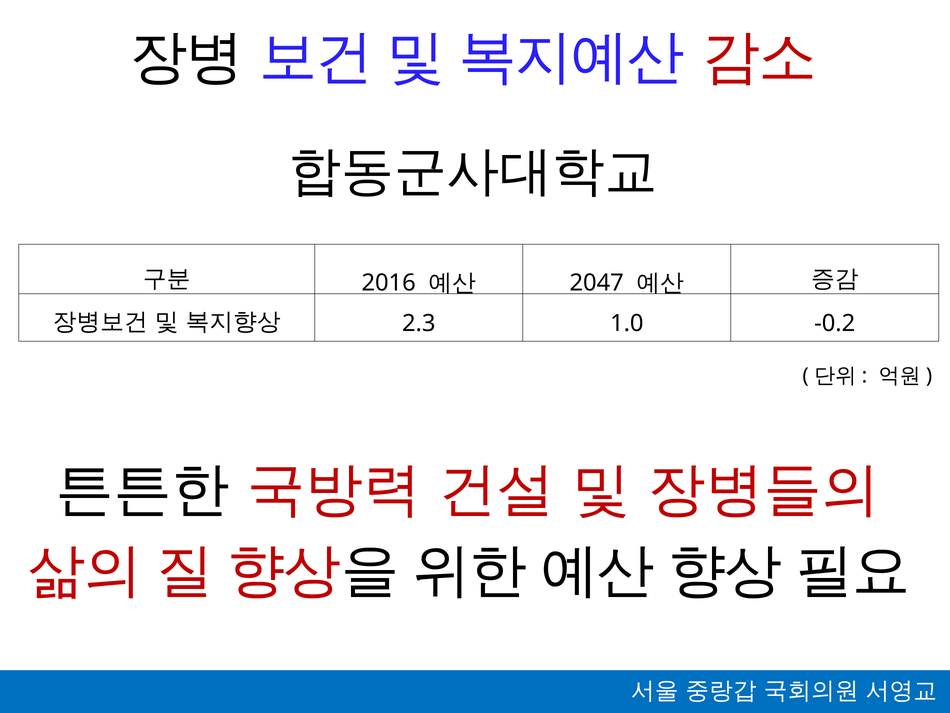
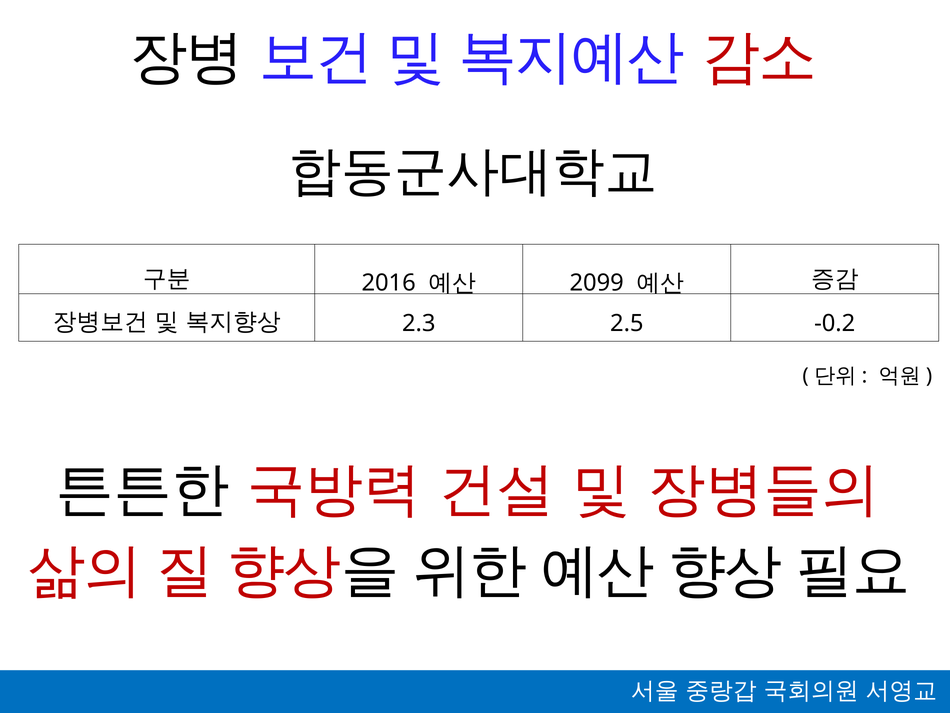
2047: 2047 -> 2099
1.0: 1.0 -> 2.5
